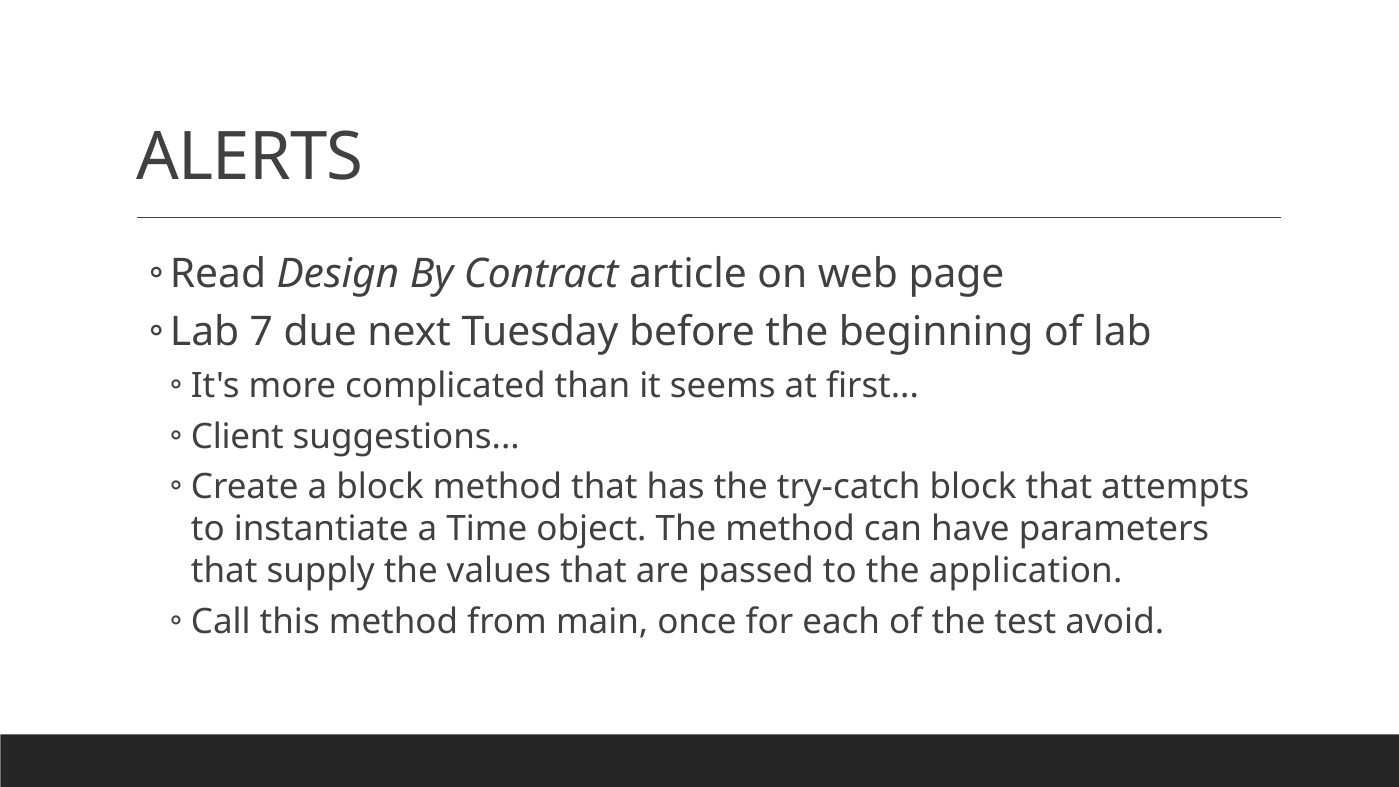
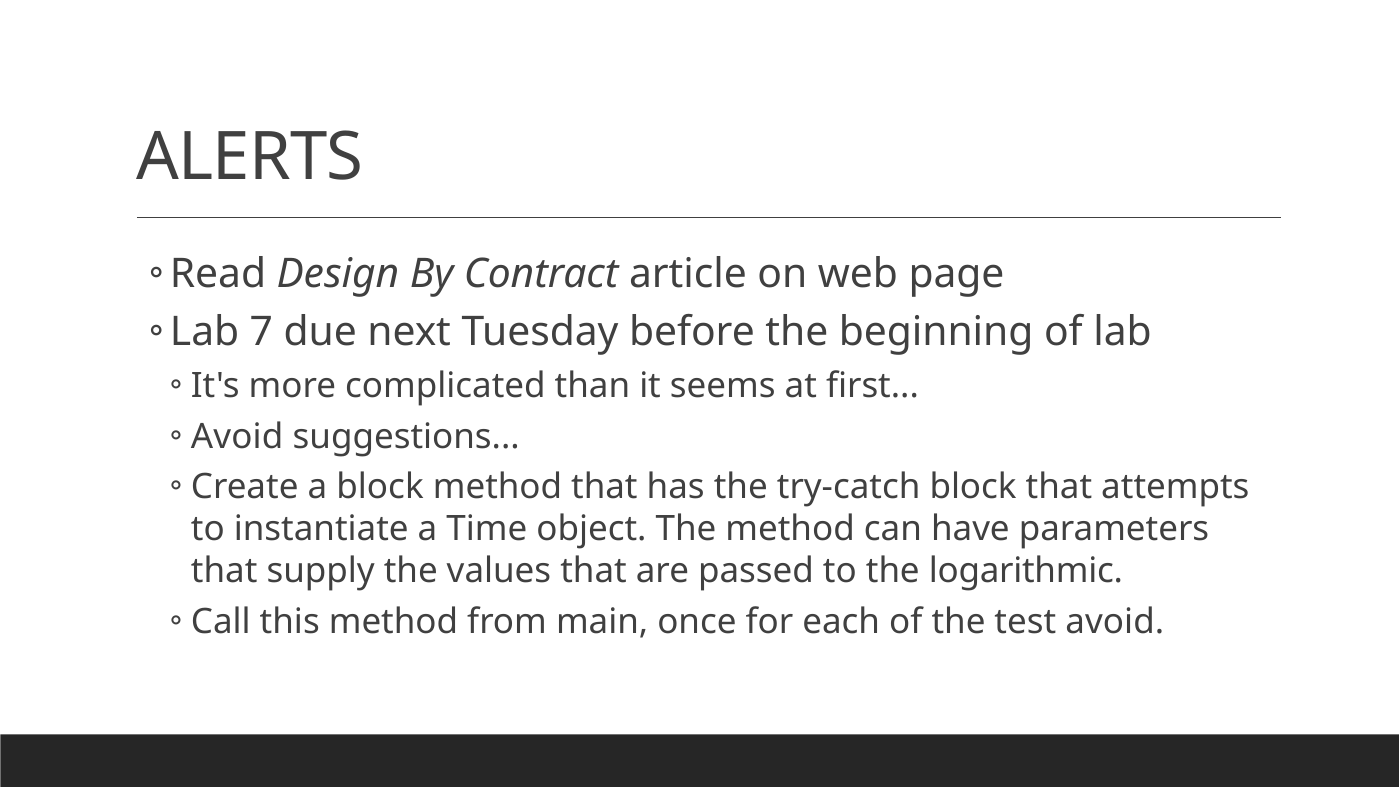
Client at (237, 437): Client -> Avoid
application: application -> logarithmic
